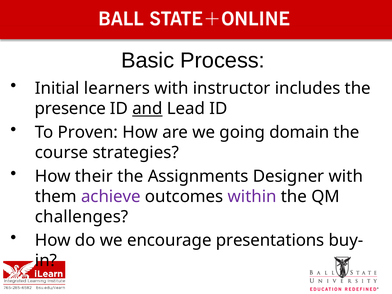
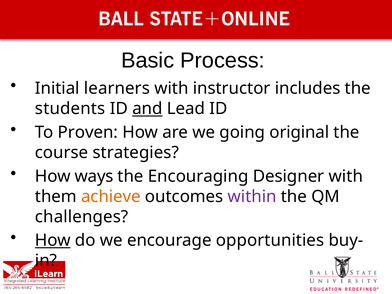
presence: presence -> students
domain: domain -> original
their: their -> ways
Assignments: Assignments -> Encouraging
achieve colour: purple -> orange
How at (53, 240) underline: none -> present
presentations: presentations -> opportunities
